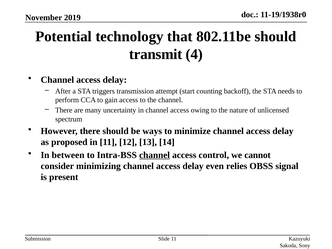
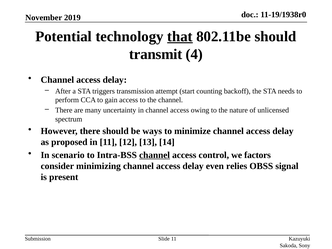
that underline: none -> present
between: between -> scenario
cannot: cannot -> factors
